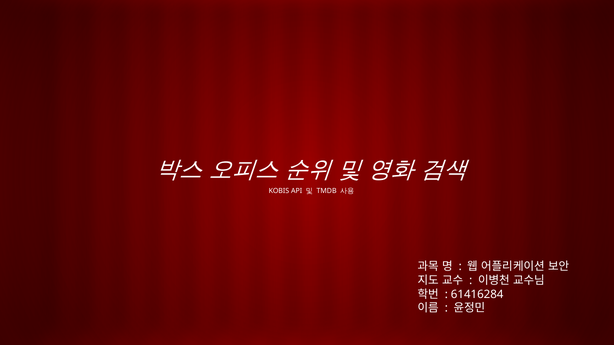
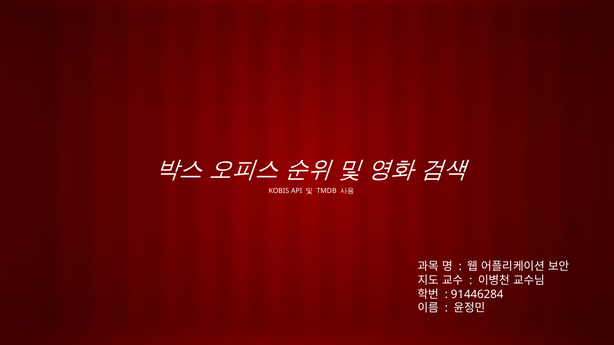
61416284: 61416284 -> 91446284
